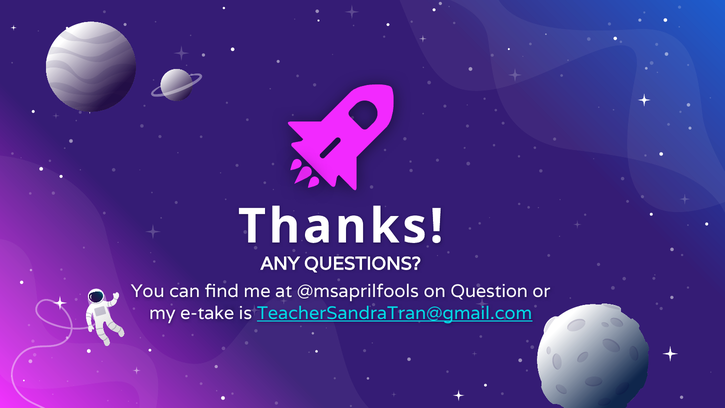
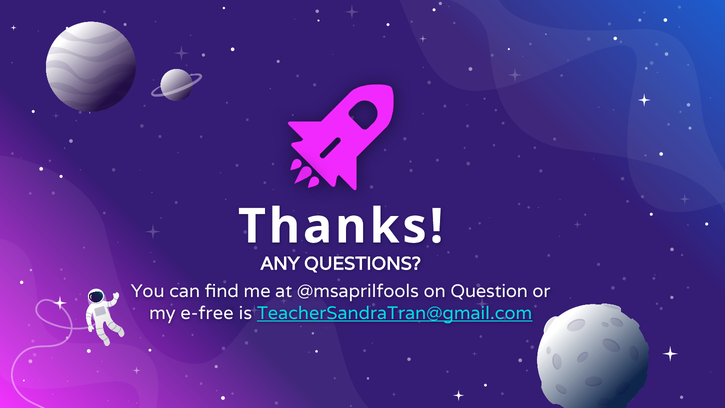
e-take: e-take -> e-free
